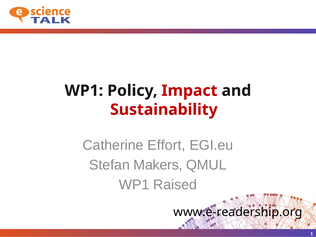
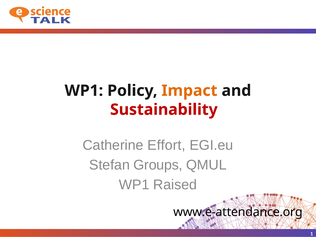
Impact colour: red -> orange
Makers: Makers -> Groups
www.e-readership.org: www.e-readership.org -> www.e-attendance.org
